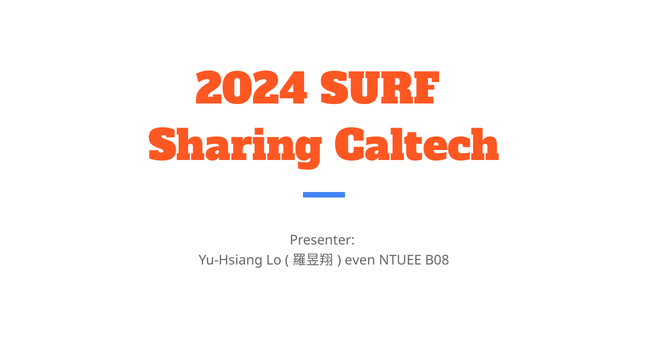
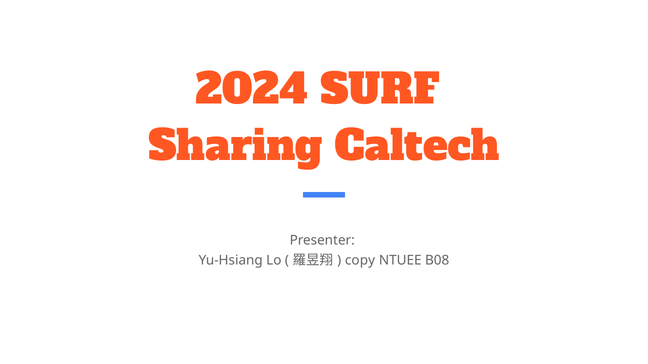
even: even -> copy
